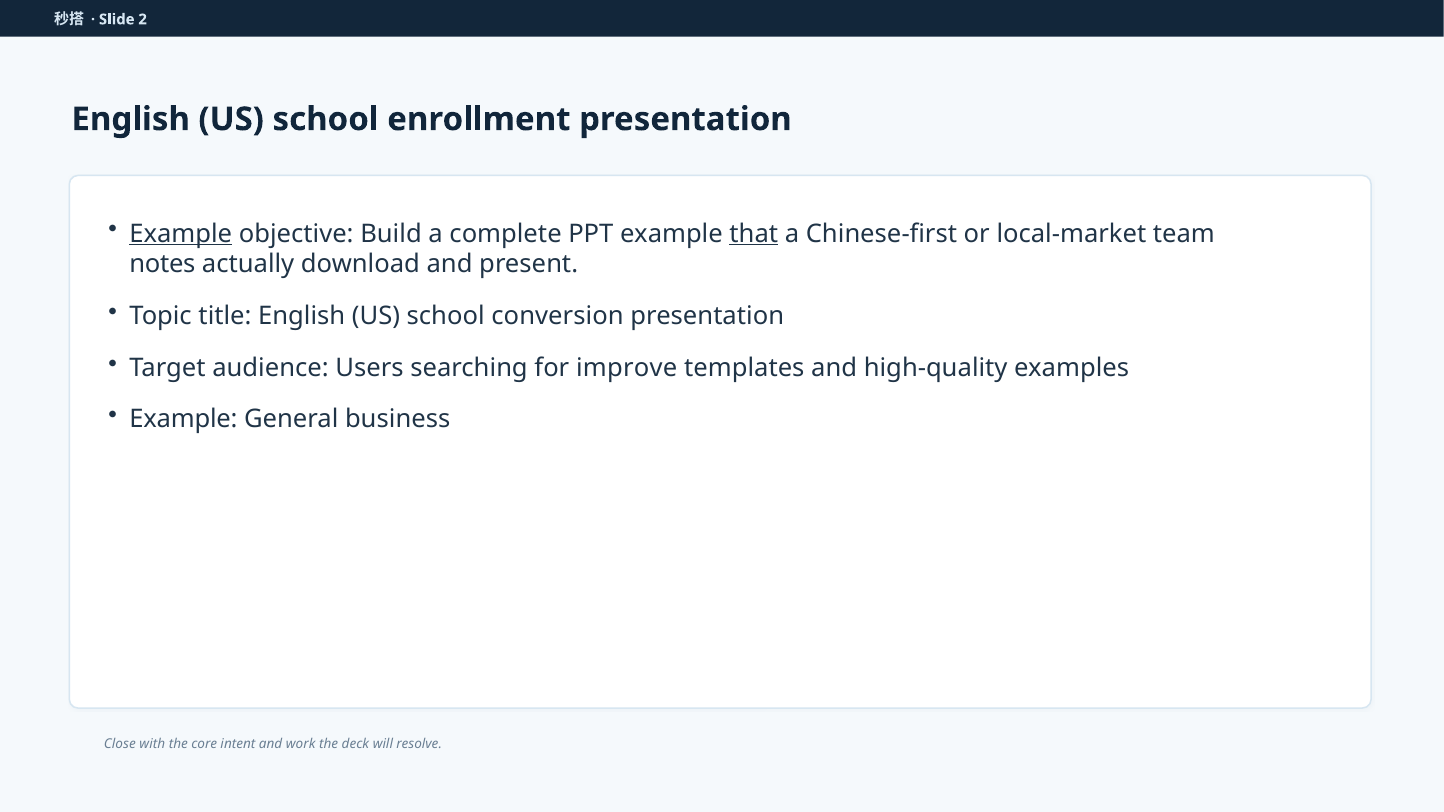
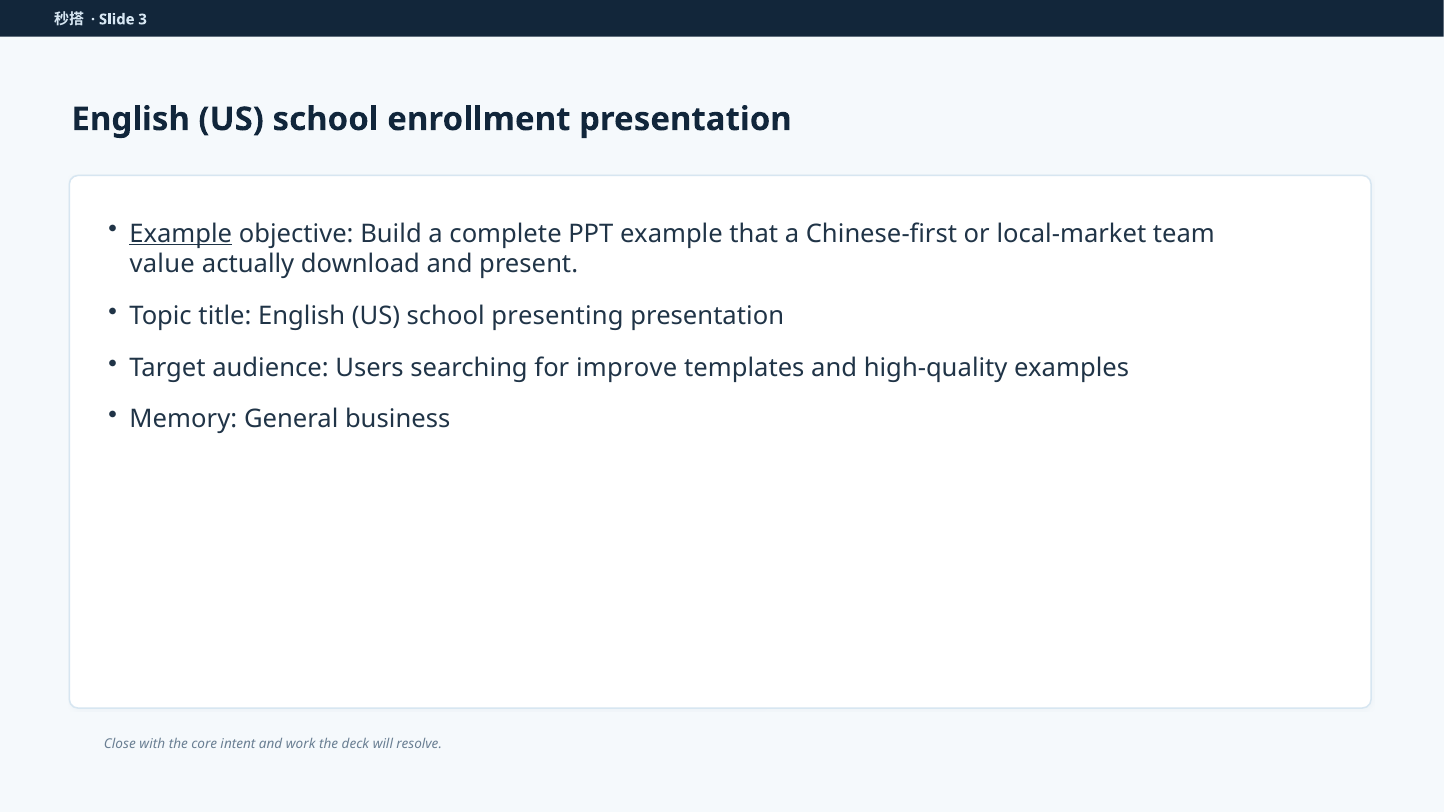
2: 2 -> 3
that underline: present -> none
notes: notes -> value
conversion: conversion -> presenting
Example at (183, 420): Example -> Memory
